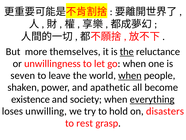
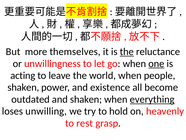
one underline: none -> present
seven: seven -> acting
when at (130, 75) underline: present -> none
apathetic: apathetic -> existence
existence: existence -> outdated
and society: society -> shaken
disasters: disasters -> heavenly
